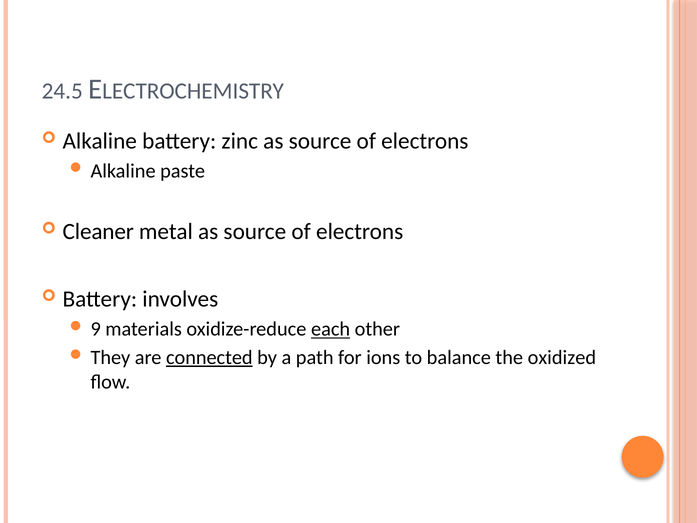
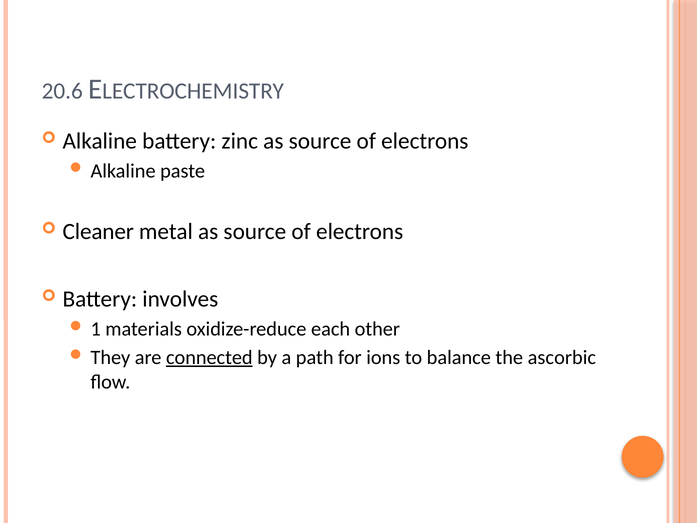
24.5: 24.5 -> 20.6
9: 9 -> 1
each underline: present -> none
oxidized: oxidized -> ascorbic
